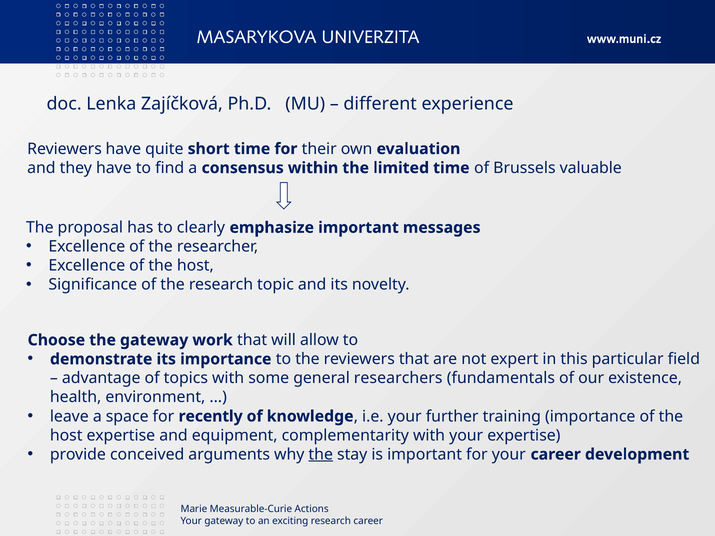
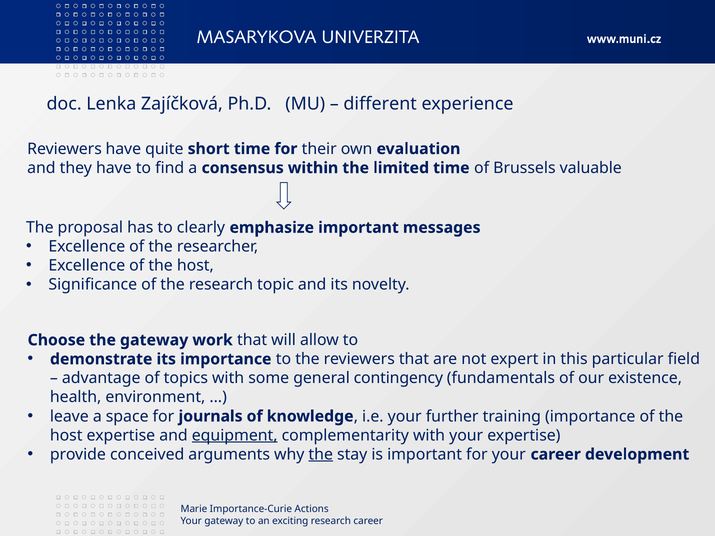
researchers: researchers -> contingency
recently: recently -> journals
equipment underline: none -> present
Measurable-Curie: Measurable-Curie -> Importance-Curie
